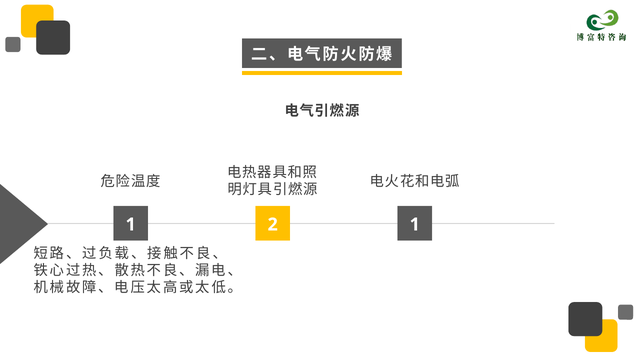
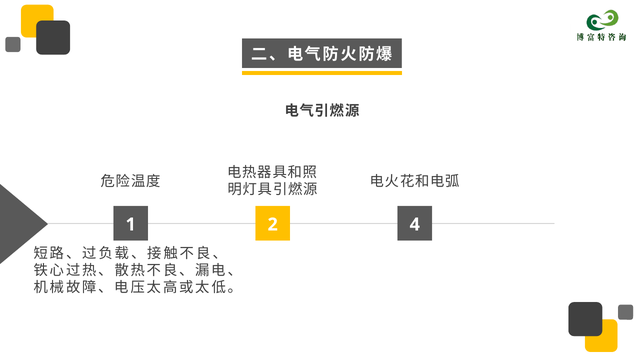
2 1: 1 -> 4
